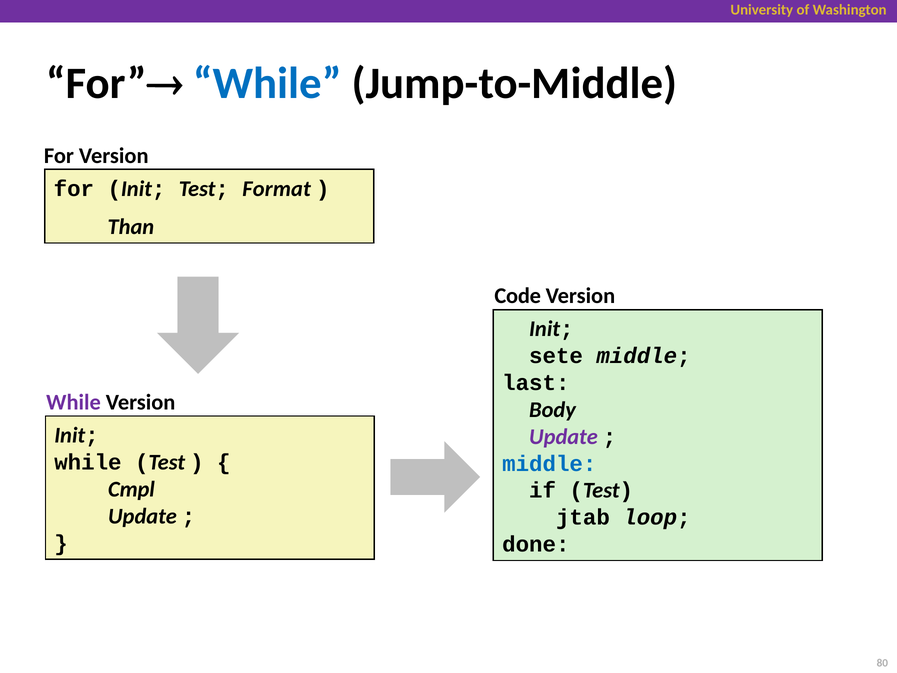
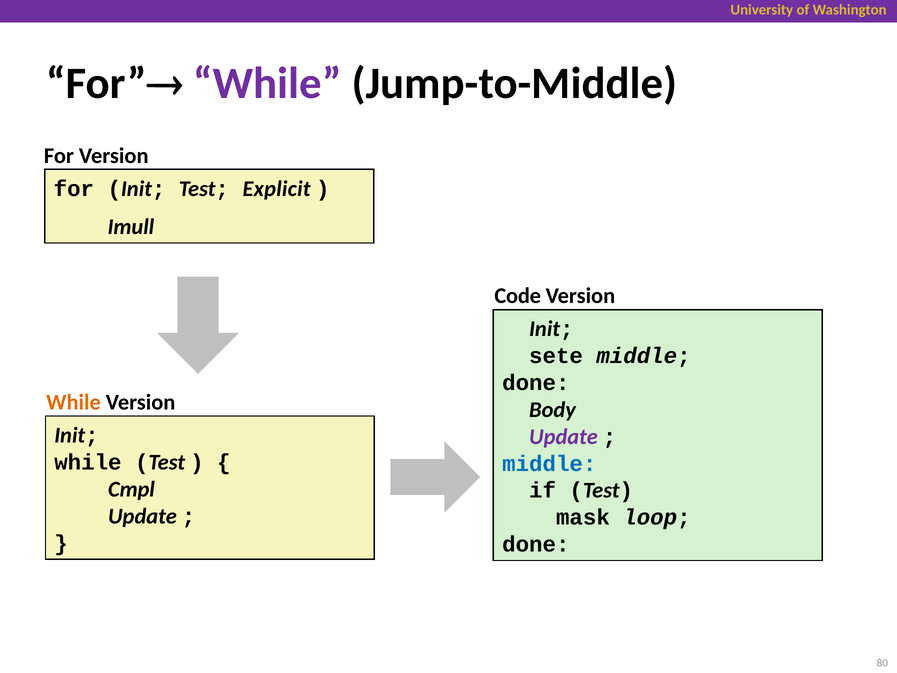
While at (267, 84) colour: blue -> purple
Format: Format -> Explicit
Than: Than -> Imull
last at (536, 383): last -> done
While at (74, 402) colour: purple -> orange
jtab: jtab -> mask
